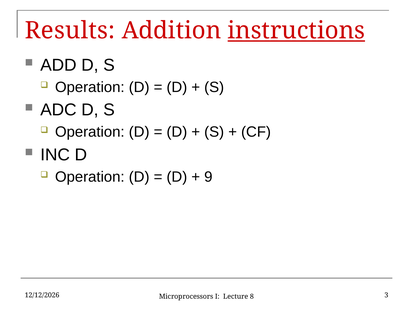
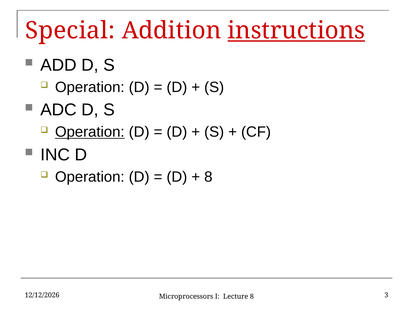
Results: Results -> Special
Operation at (90, 132) underline: none -> present
9 at (208, 177): 9 -> 8
